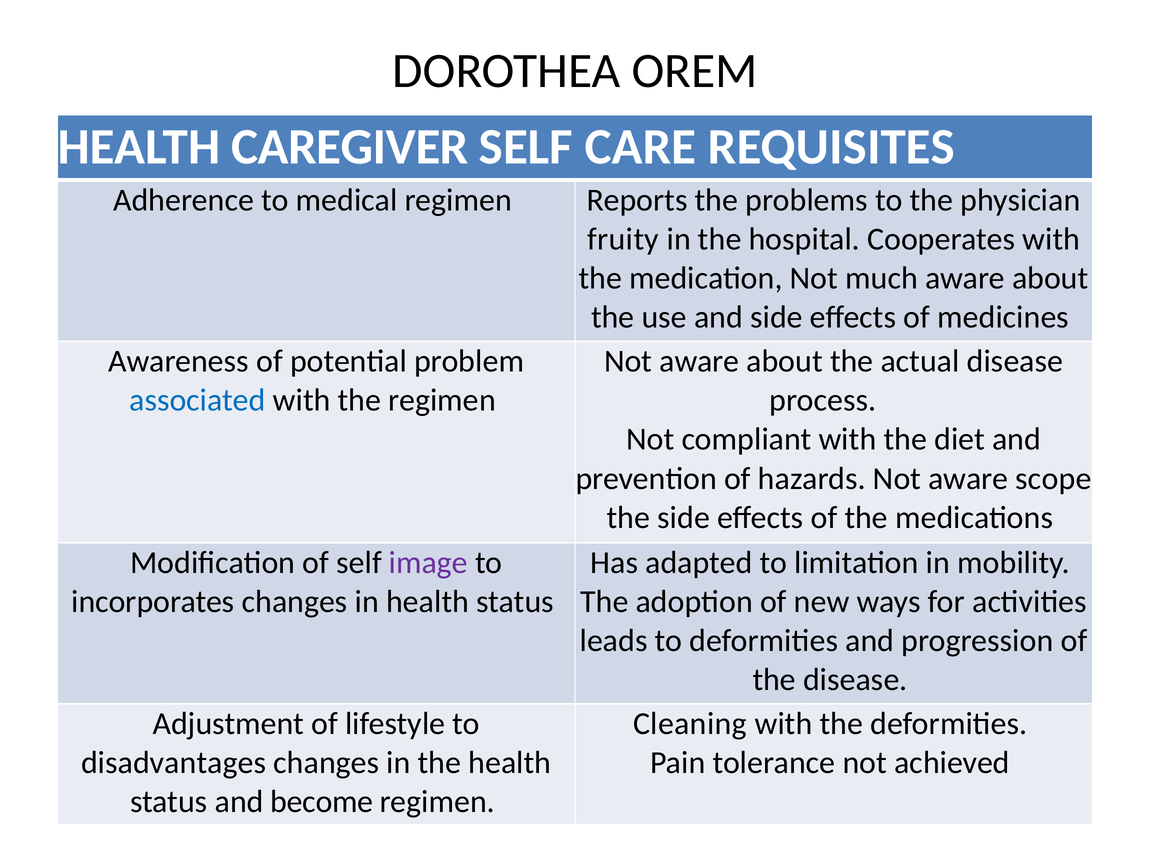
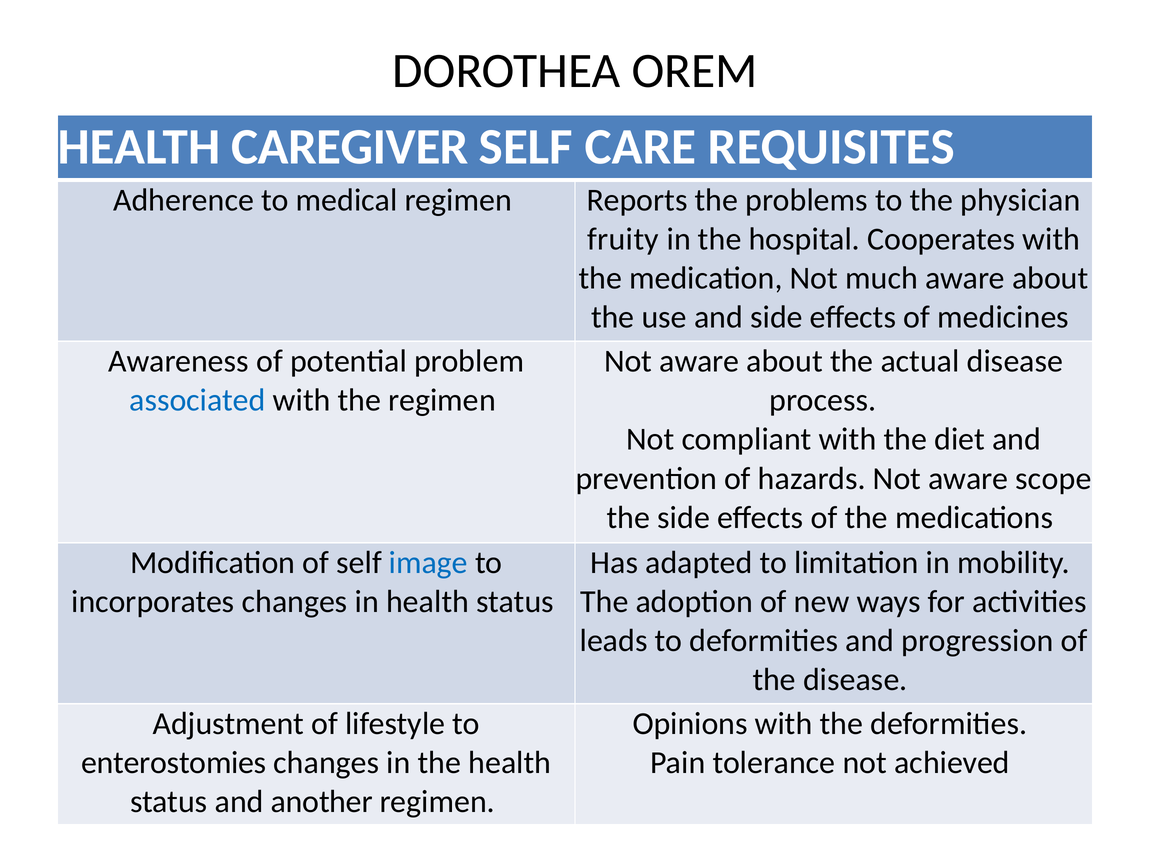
image colour: purple -> blue
Cleaning: Cleaning -> Opinions
disadvantages: disadvantages -> enterostomies
become: become -> another
